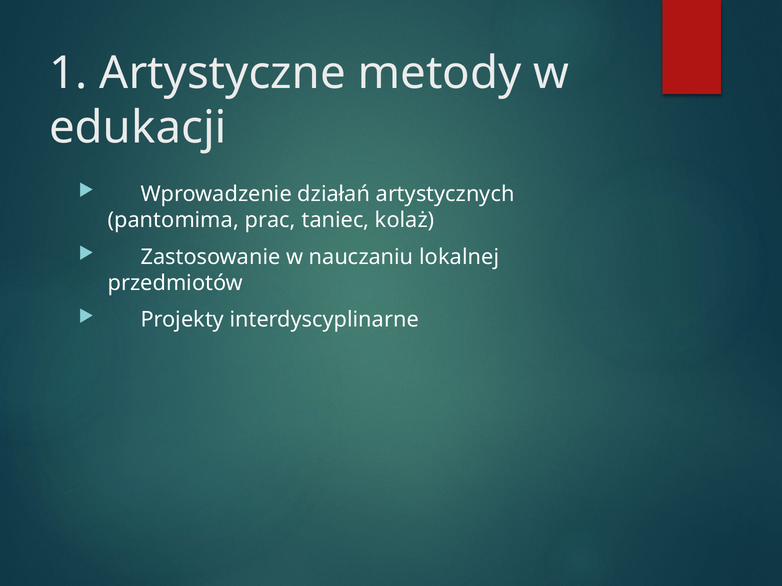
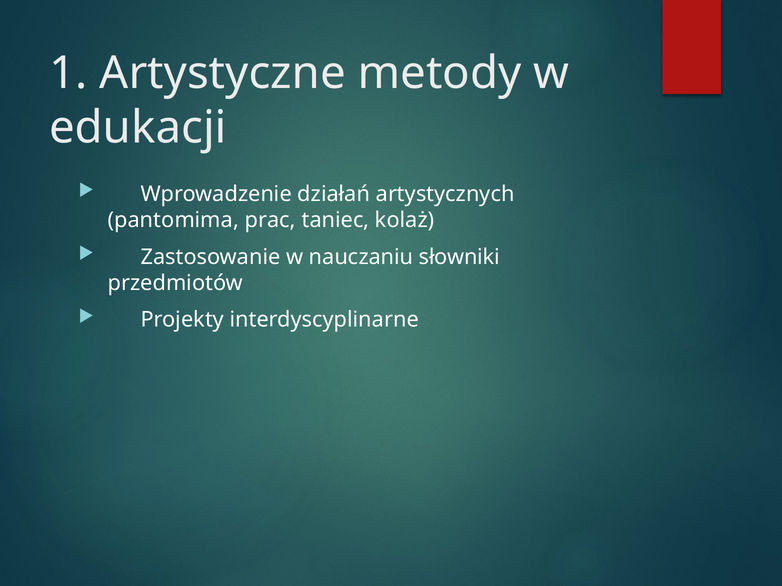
lokalnej: lokalnej -> słowniki
